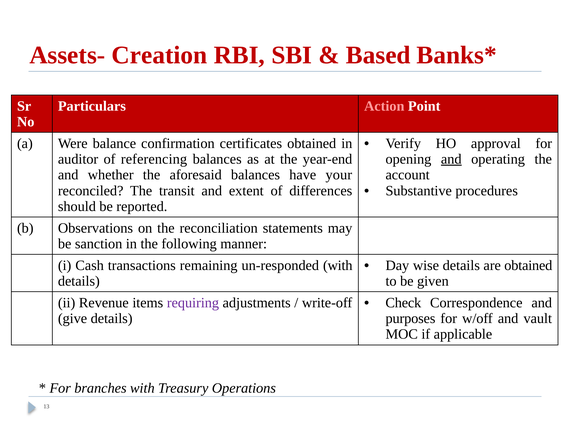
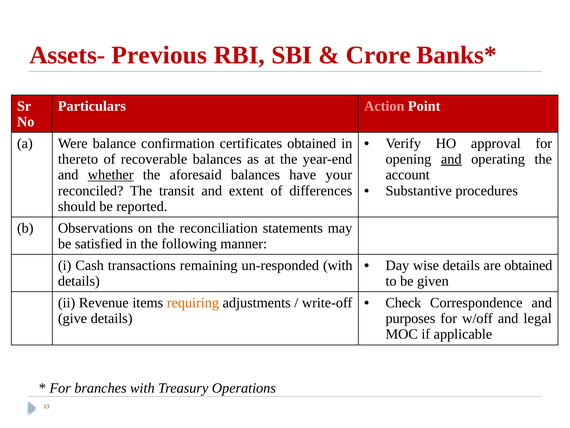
Creation: Creation -> Previous
Based: Based -> Crore
auditor: auditor -> thereto
referencing: referencing -> recoverable
whether underline: none -> present
sanction: sanction -> satisfied
requiring colour: purple -> orange
vault: vault -> legal
